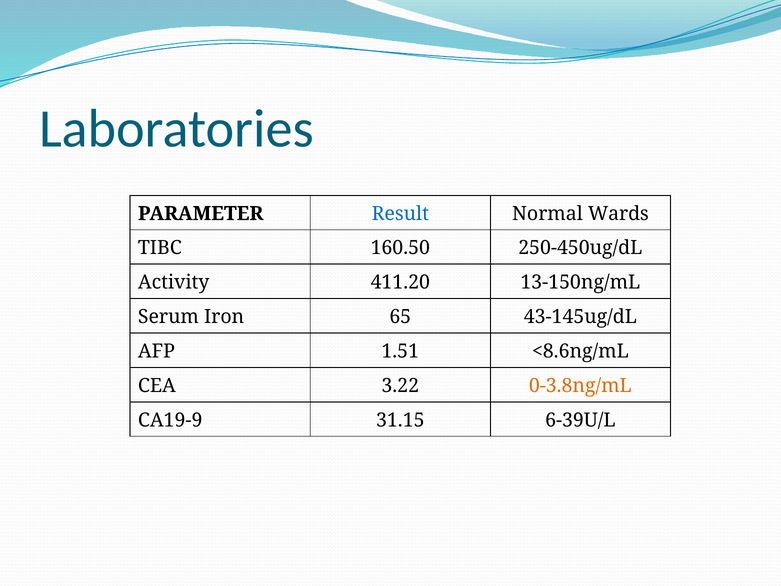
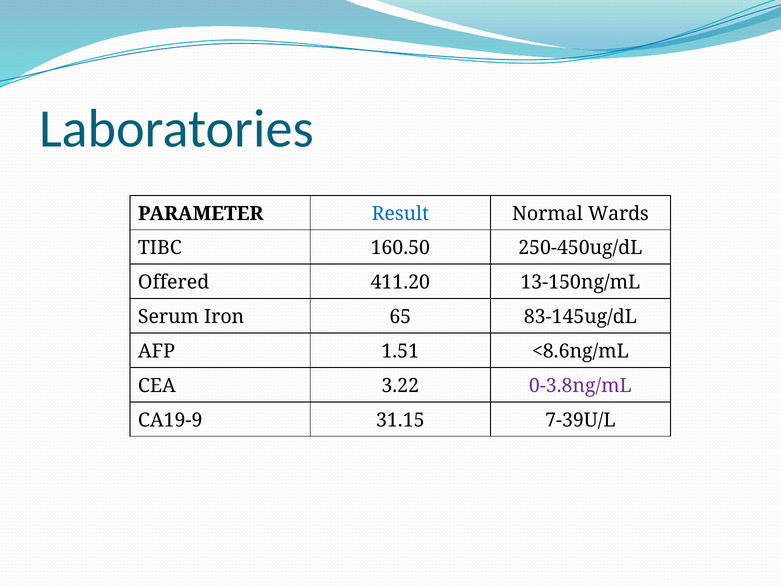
Activity: Activity -> Offered
43-145ug/dL: 43-145ug/dL -> 83-145ug/dL
0-3.8ng/mL colour: orange -> purple
6-39U/L: 6-39U/L -> 7-39U/L
